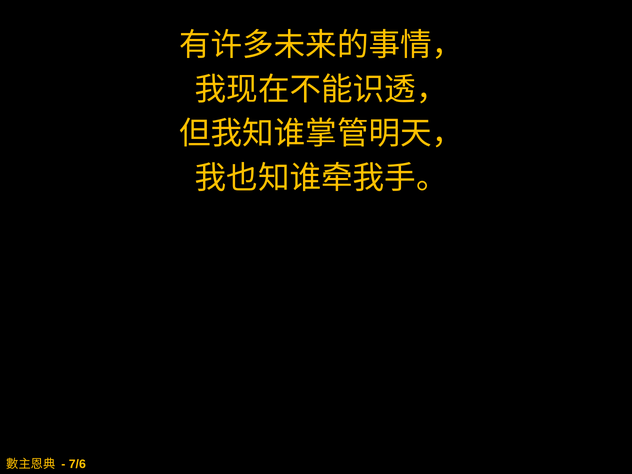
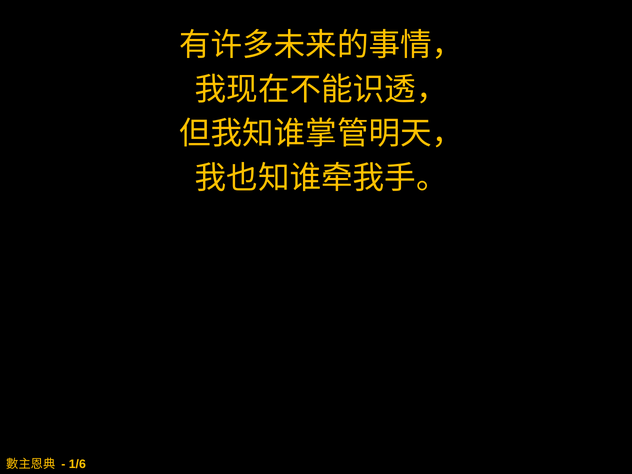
7/6: 7/6 -> 1/6
